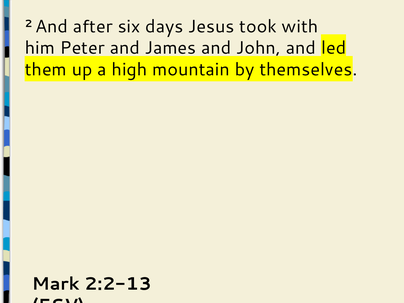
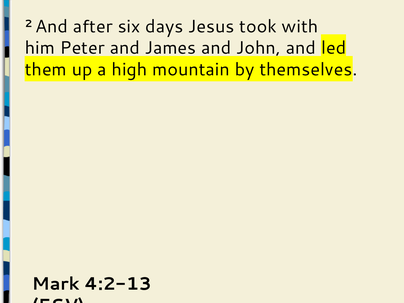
2:2-13: 2:2-13 -> 4:2-13
